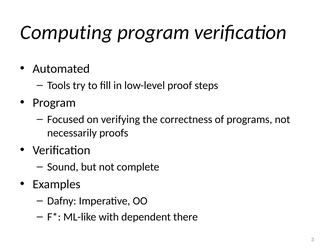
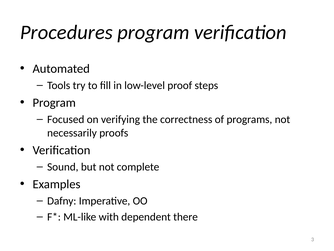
Computing: Computing -> Procedures
